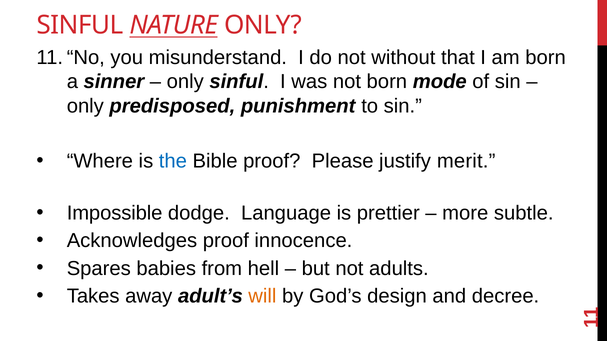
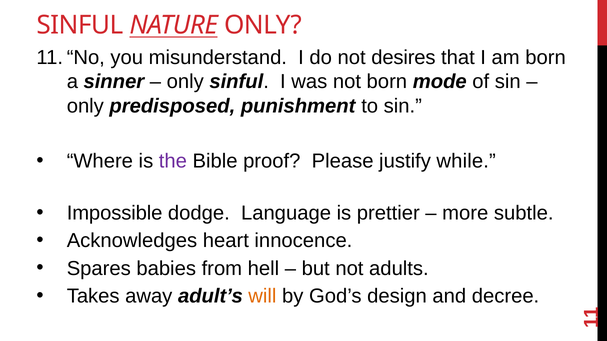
without: without -> desires
the colour: blue -> purple
merit: merit -> while
Acknowledges proof: proof -> heart
